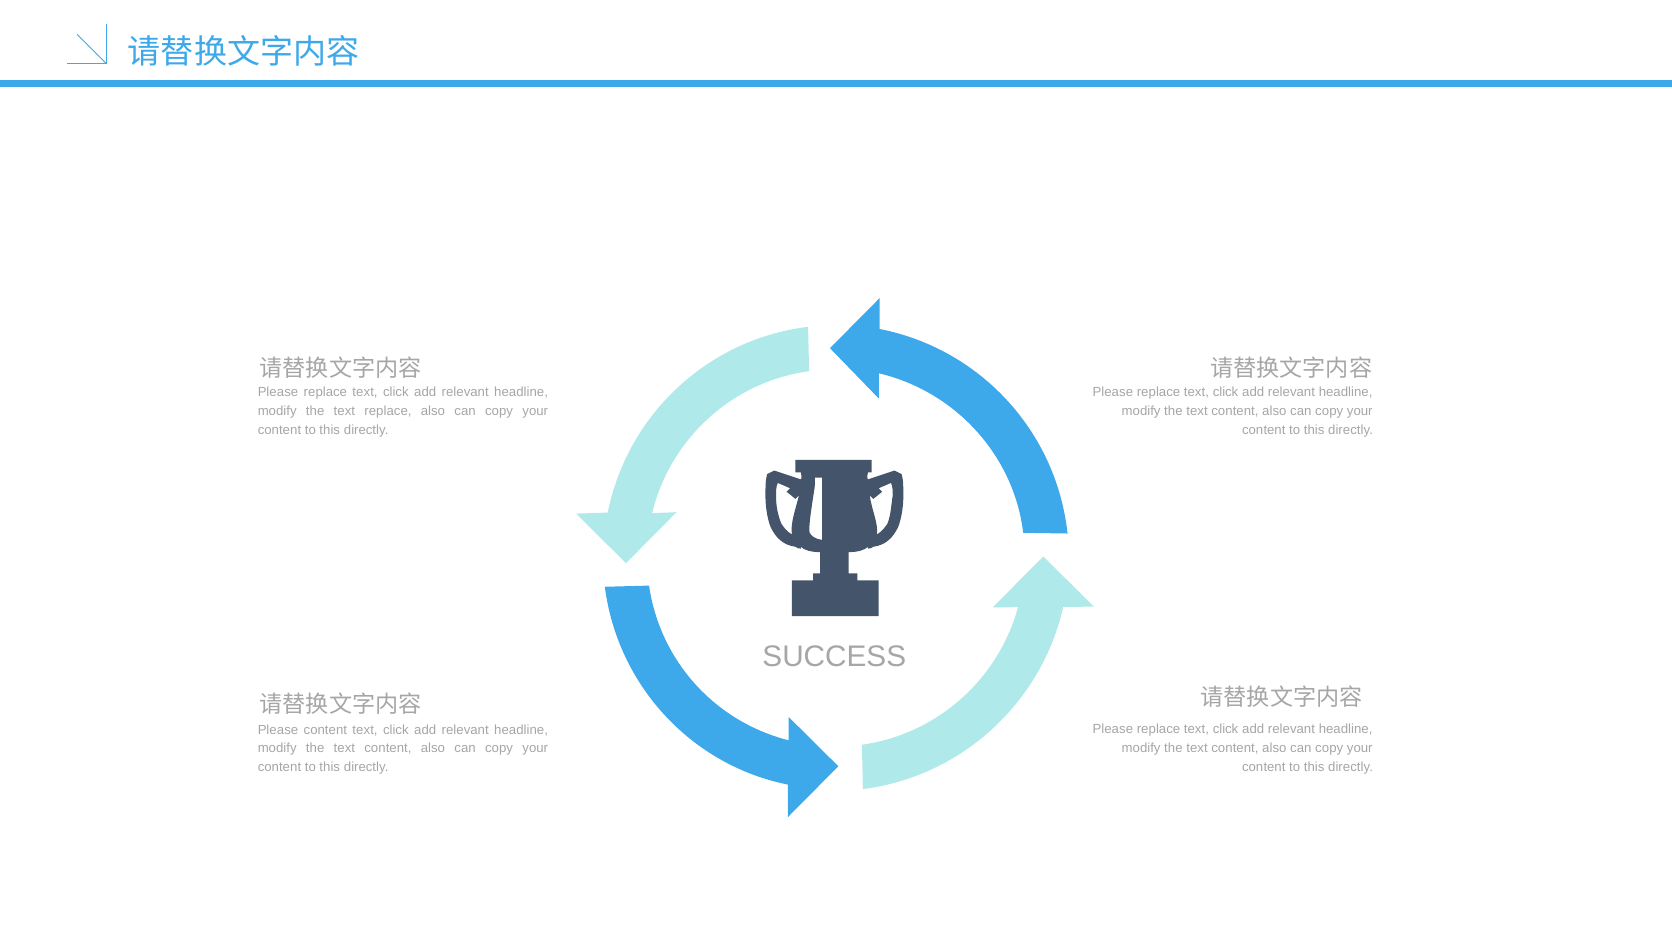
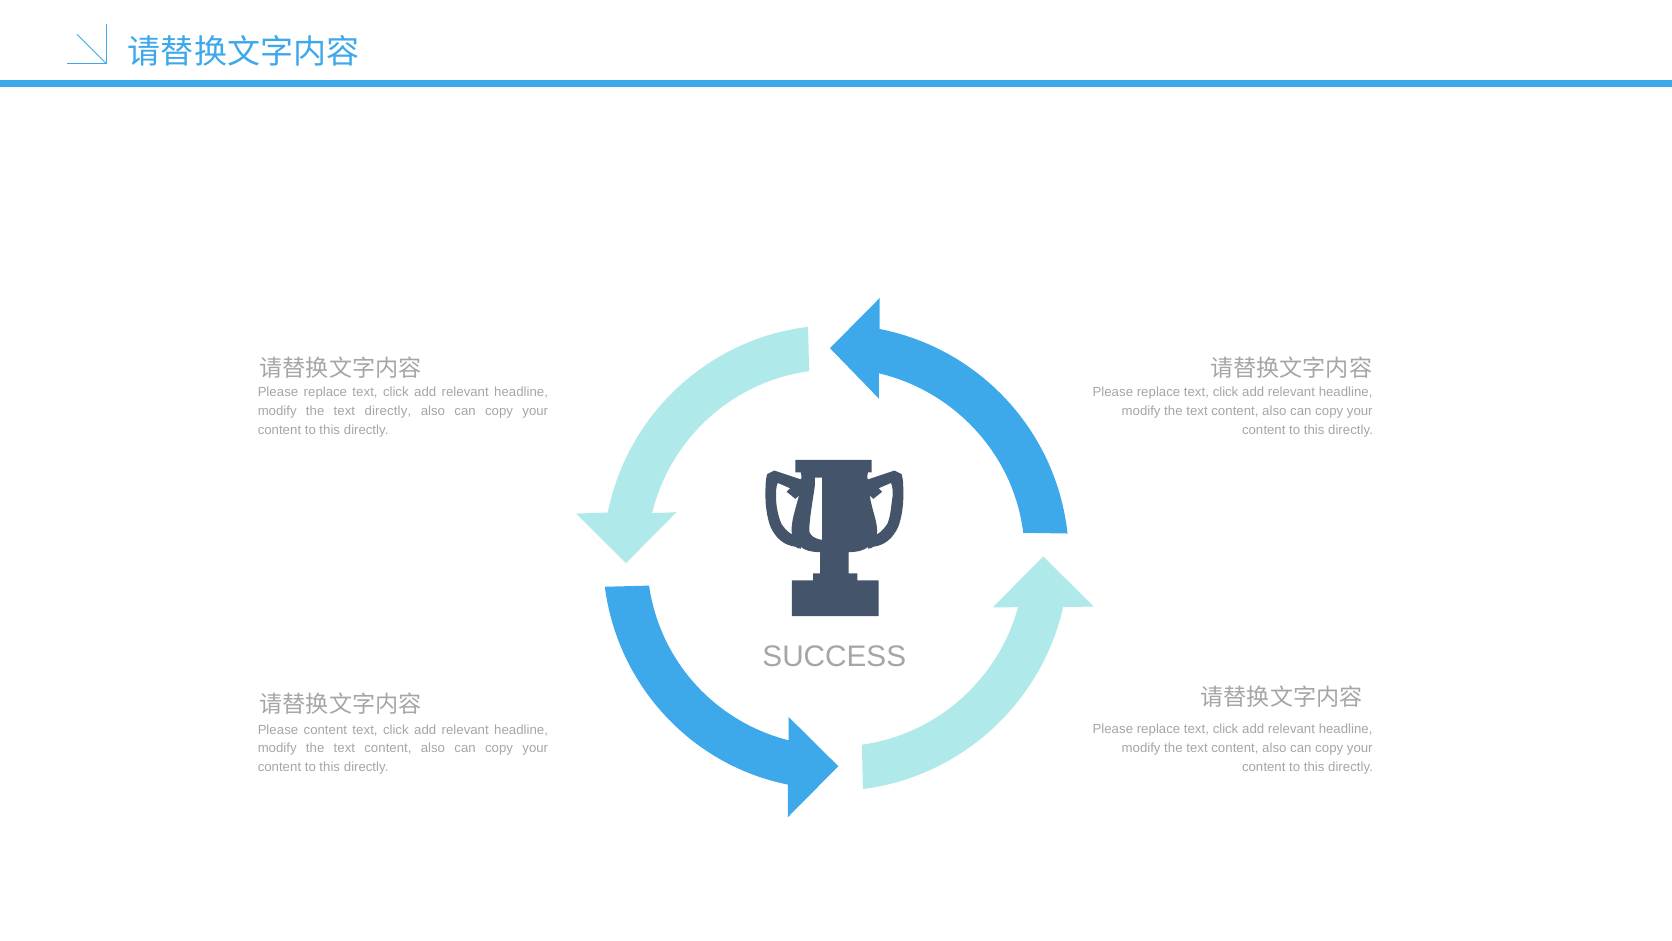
text replace: replace -> directly
